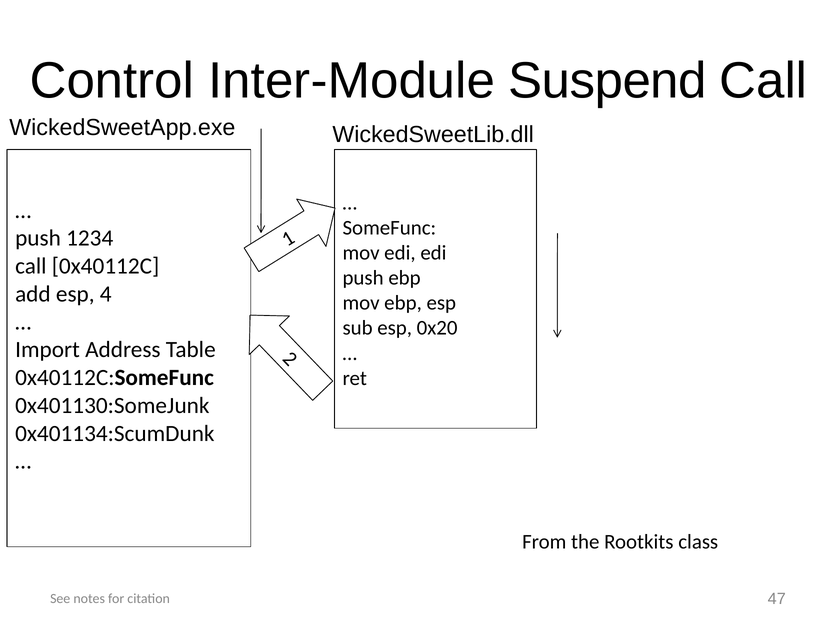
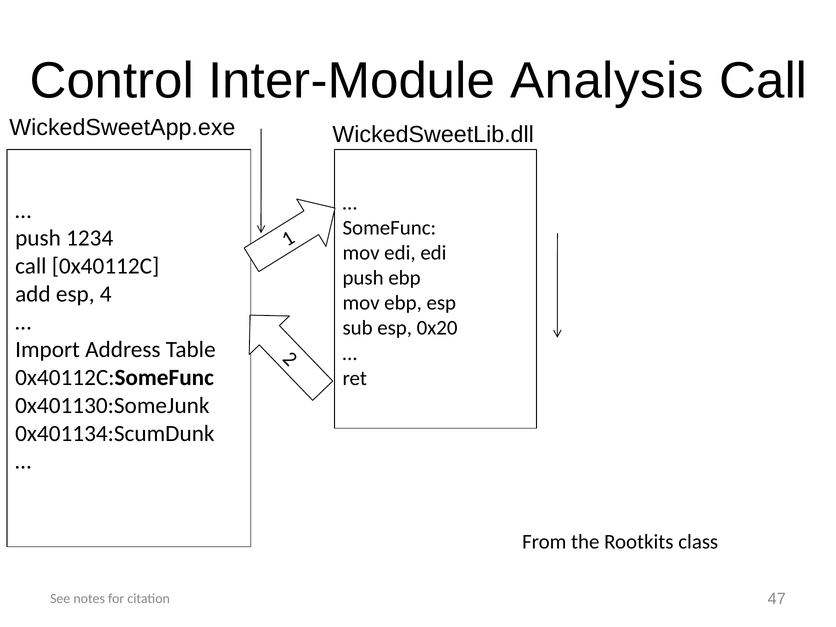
Suspend: Suspend -> Analysis
